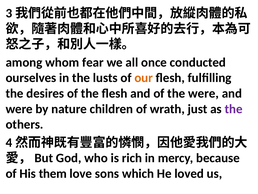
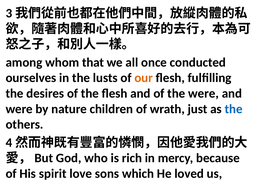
fear: fear -> that
the at (234, 109) colour: purple -> blue
them: them -> spirit
